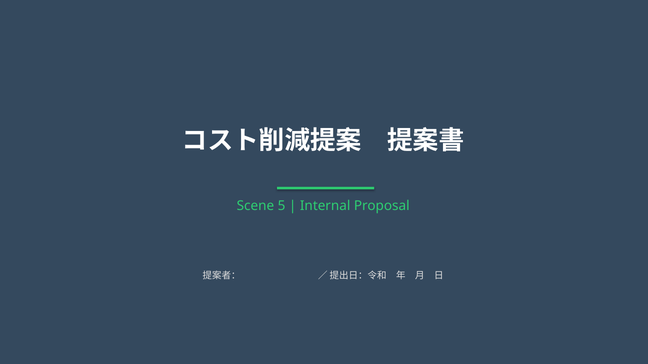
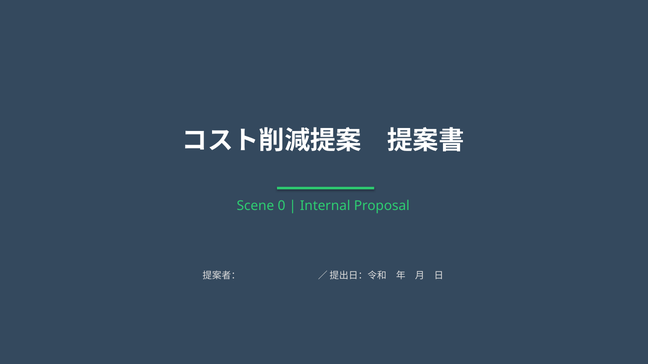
5: 5 -> 0
